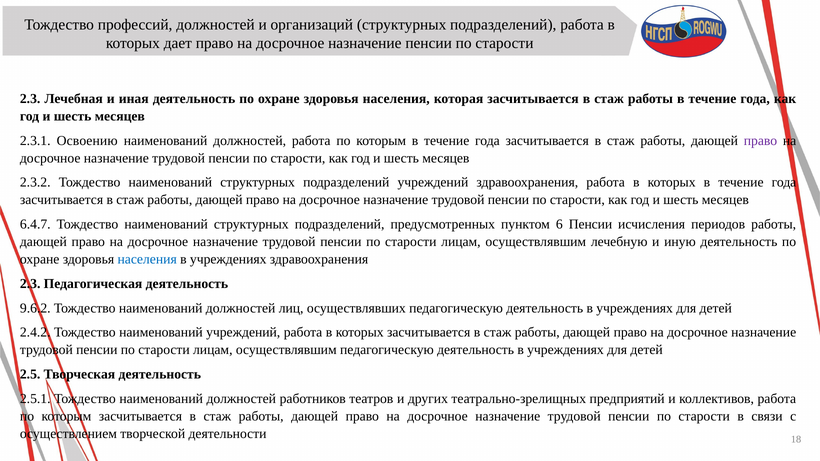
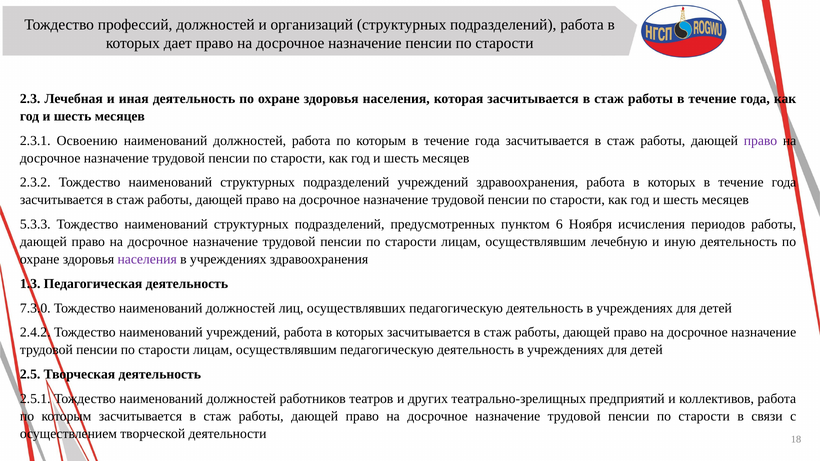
6.4.7: 6.4.7 -> 5.3.3
6 Пенсии: Пенсии -> Ноября
населения at (147, 259) colour: blue -> purple
2.3 at (30, 284): 2.3 -> 1.3
9.6.2: 9.6.2 -> 7.3.0
